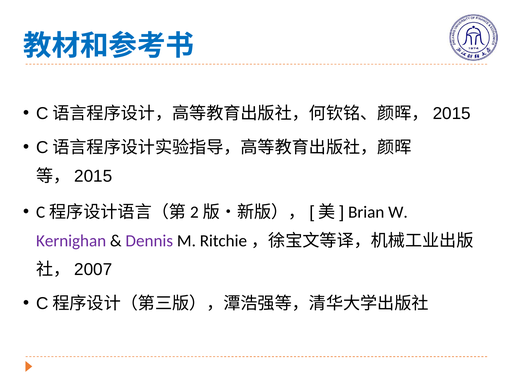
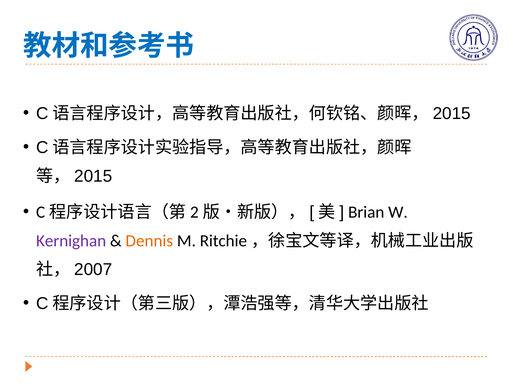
Dennis colour: purple -> orange
